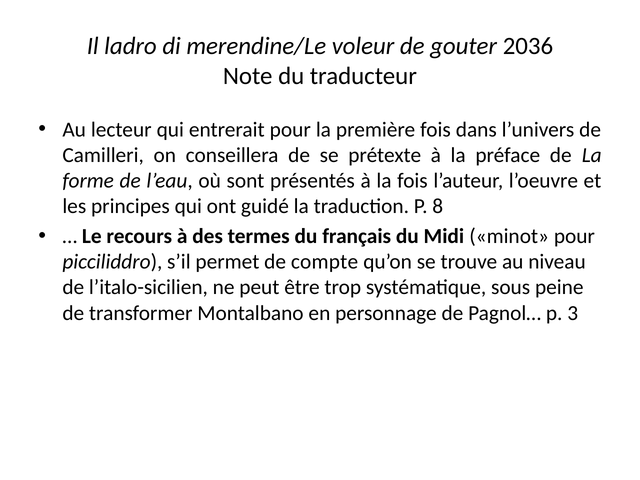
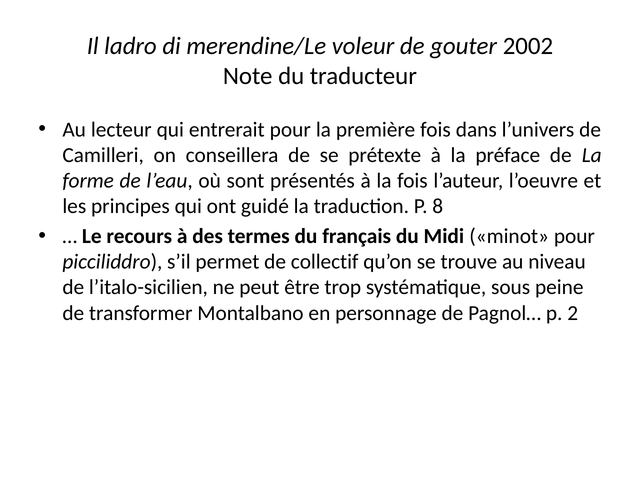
2036: 2036 -> 2002
compte: compte -> collectif
3: 3 -> 2
